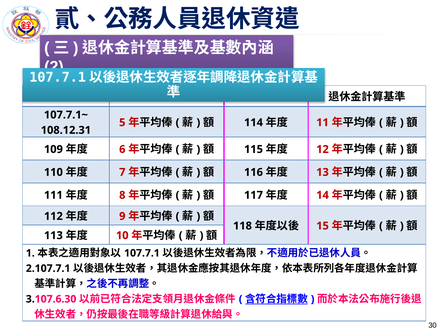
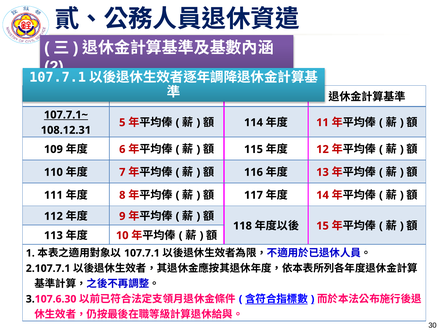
107.7.1~ underline: none -> present
